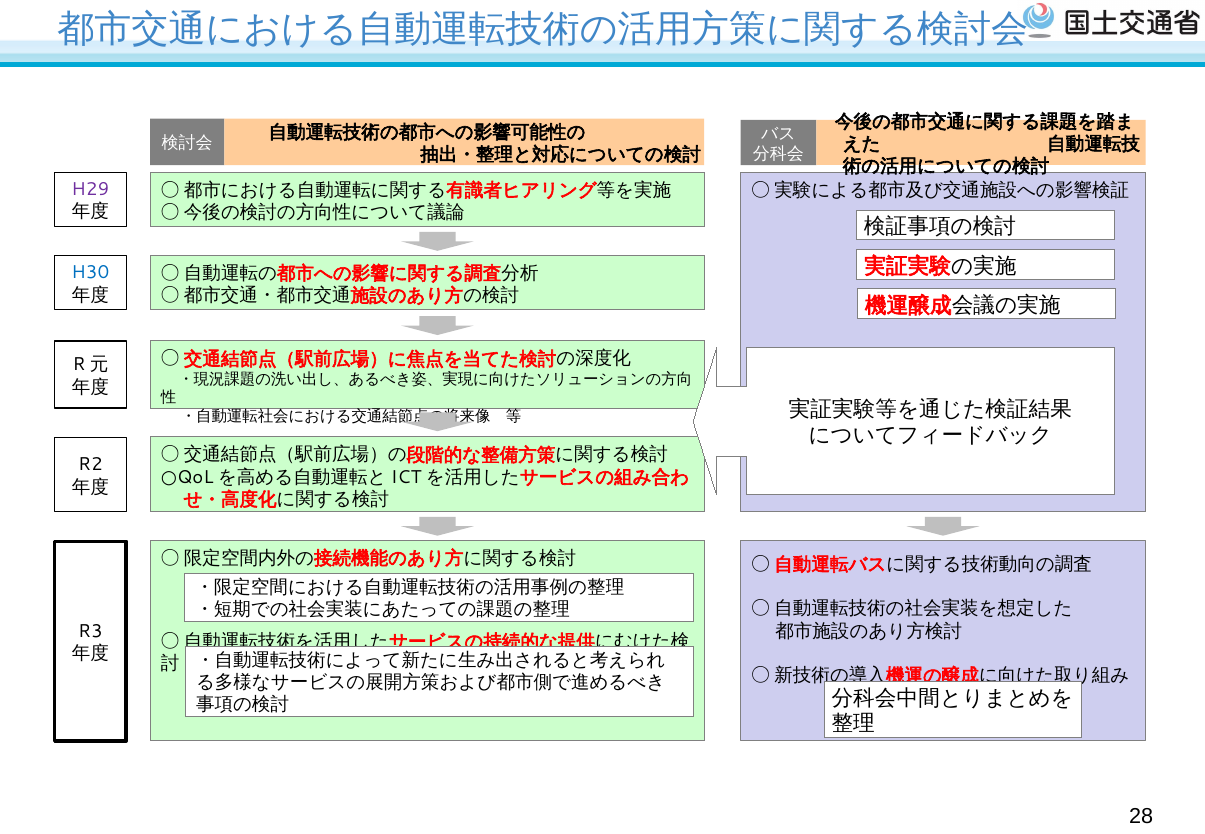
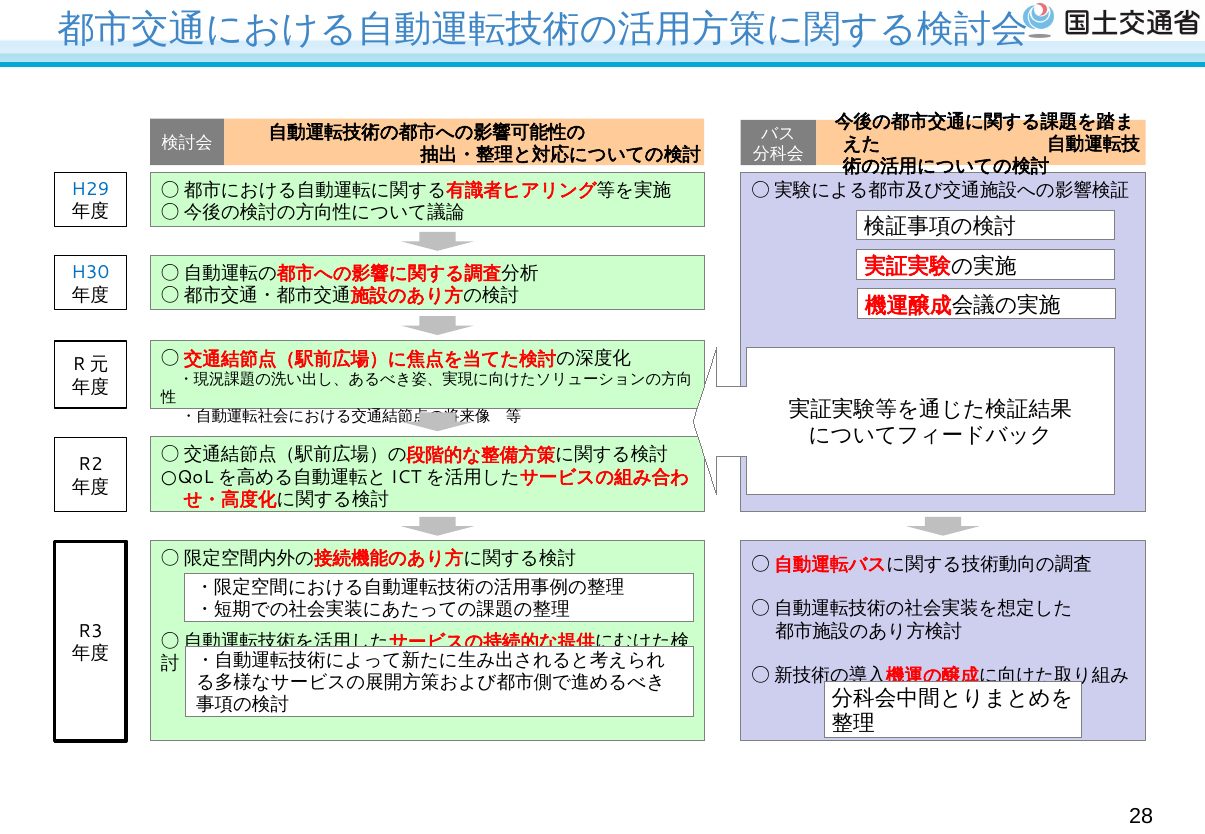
H29 colour: purple -> blue
